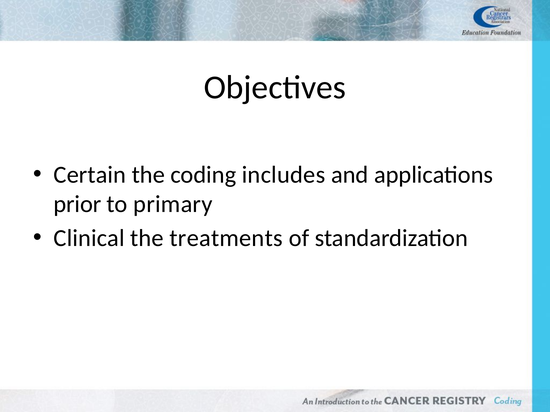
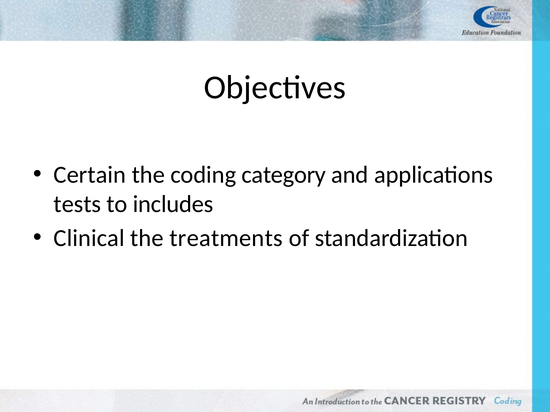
includes: includes -> category
prior: prior -> tests
primary: primary -> includes
